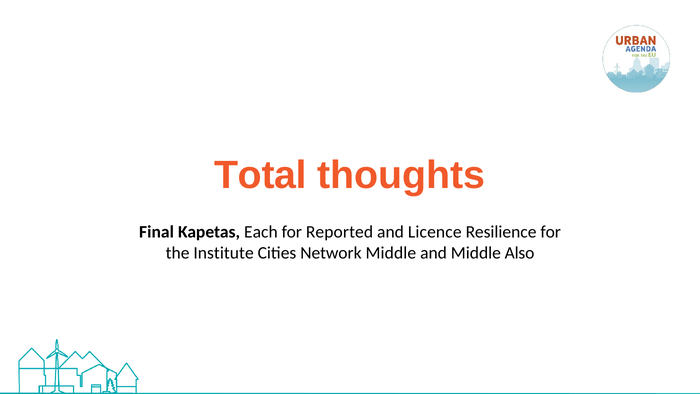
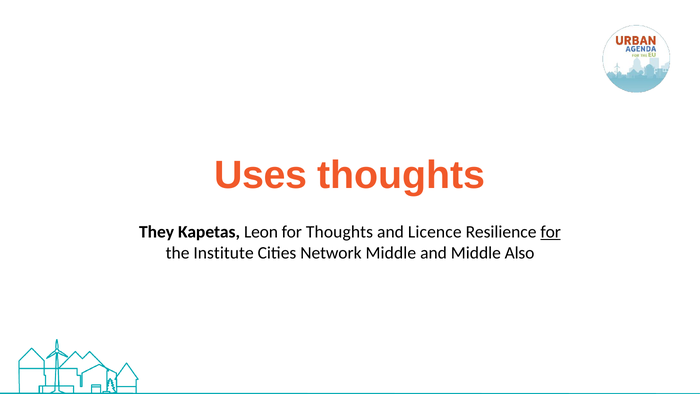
Total: Total -> Uses
Final: Final -> They
Each: Each -> Leon
for Reported: Reported -> Thoughts
for at (551, 232) underline: none -> present
